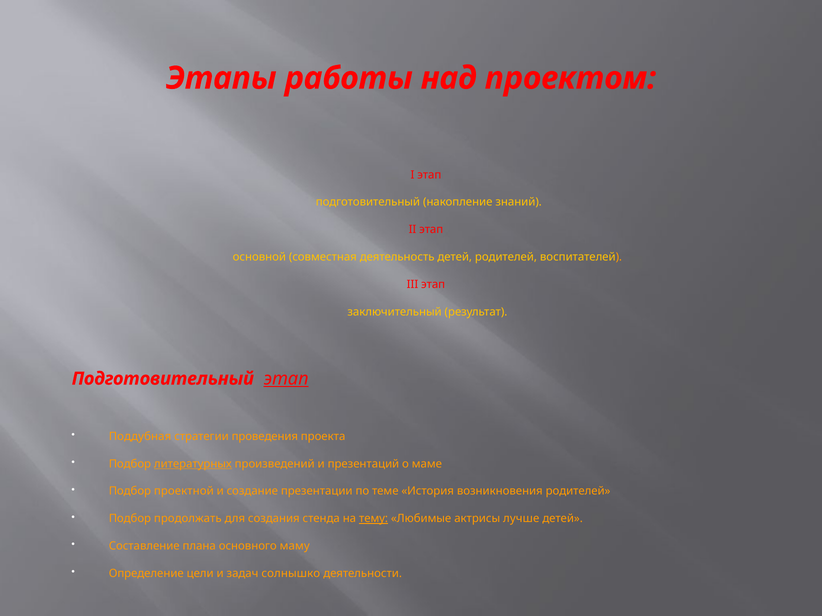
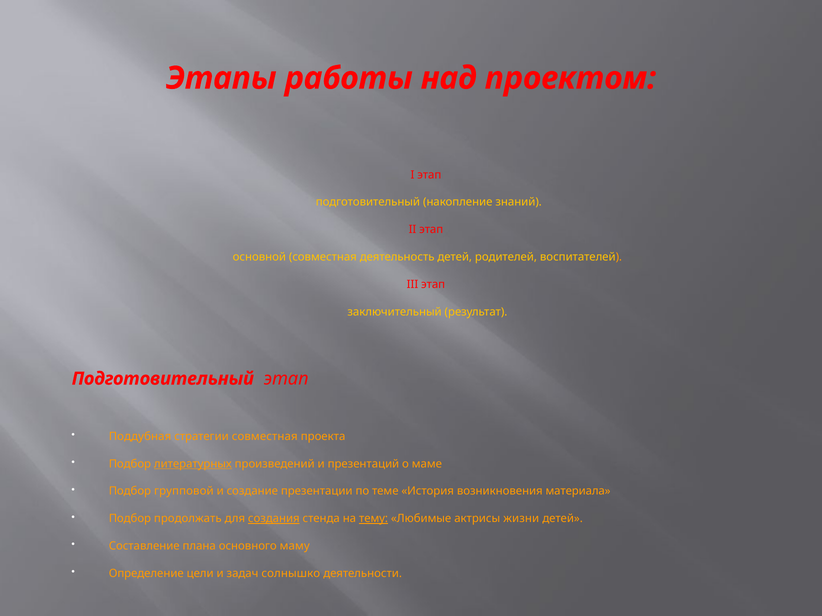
этап at (286, 379) underline: present -> none
стратегии проведения: проведения -> совместная
проектной: проектной -> групповой
возникновения родителей: родителей -> материала
создания underline: none -> present
лучше: лучше -> жизни
